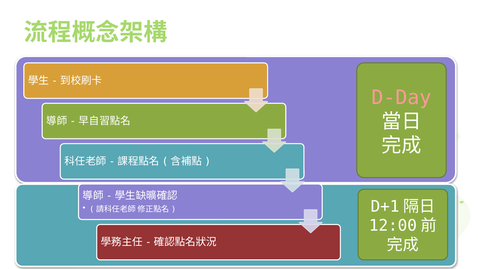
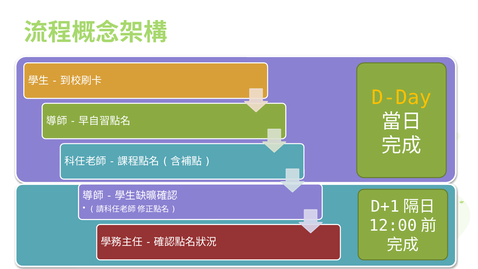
D-Day colour: pink -> yellow
